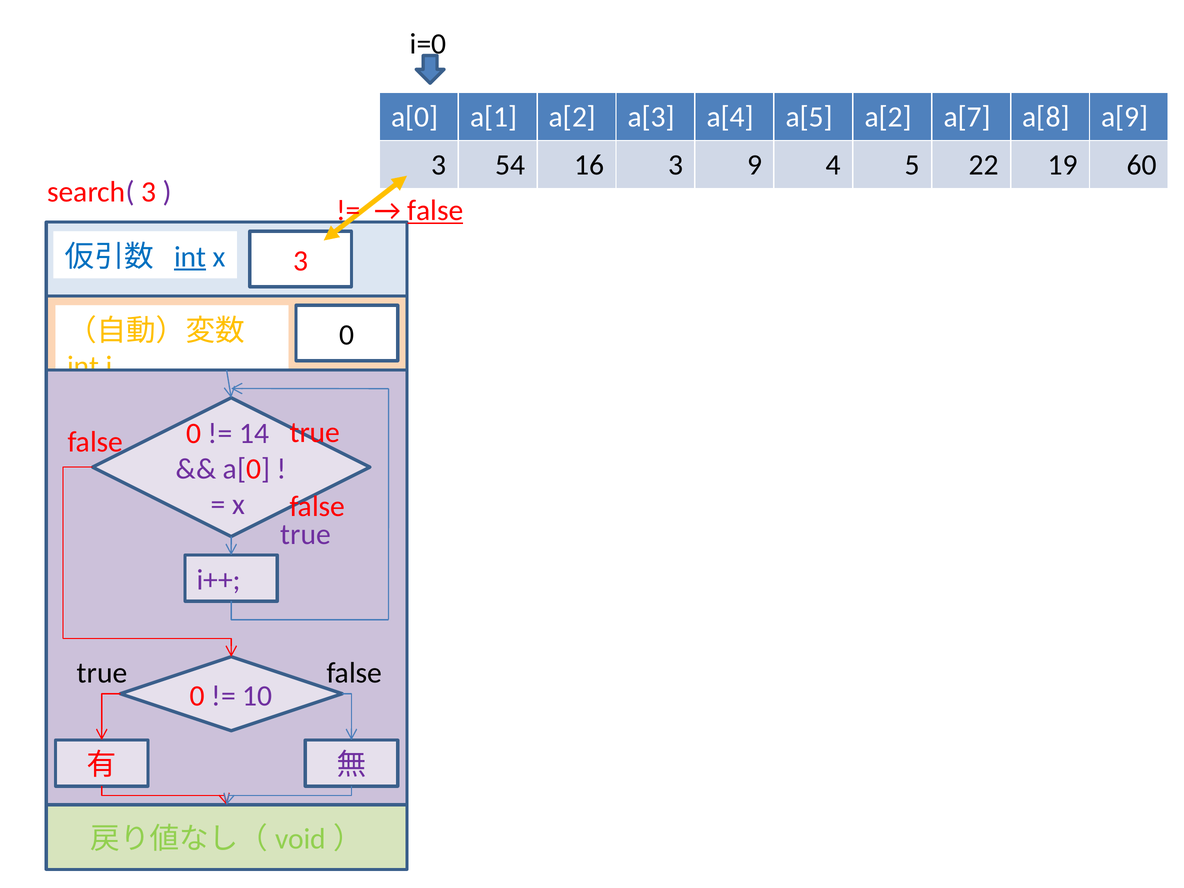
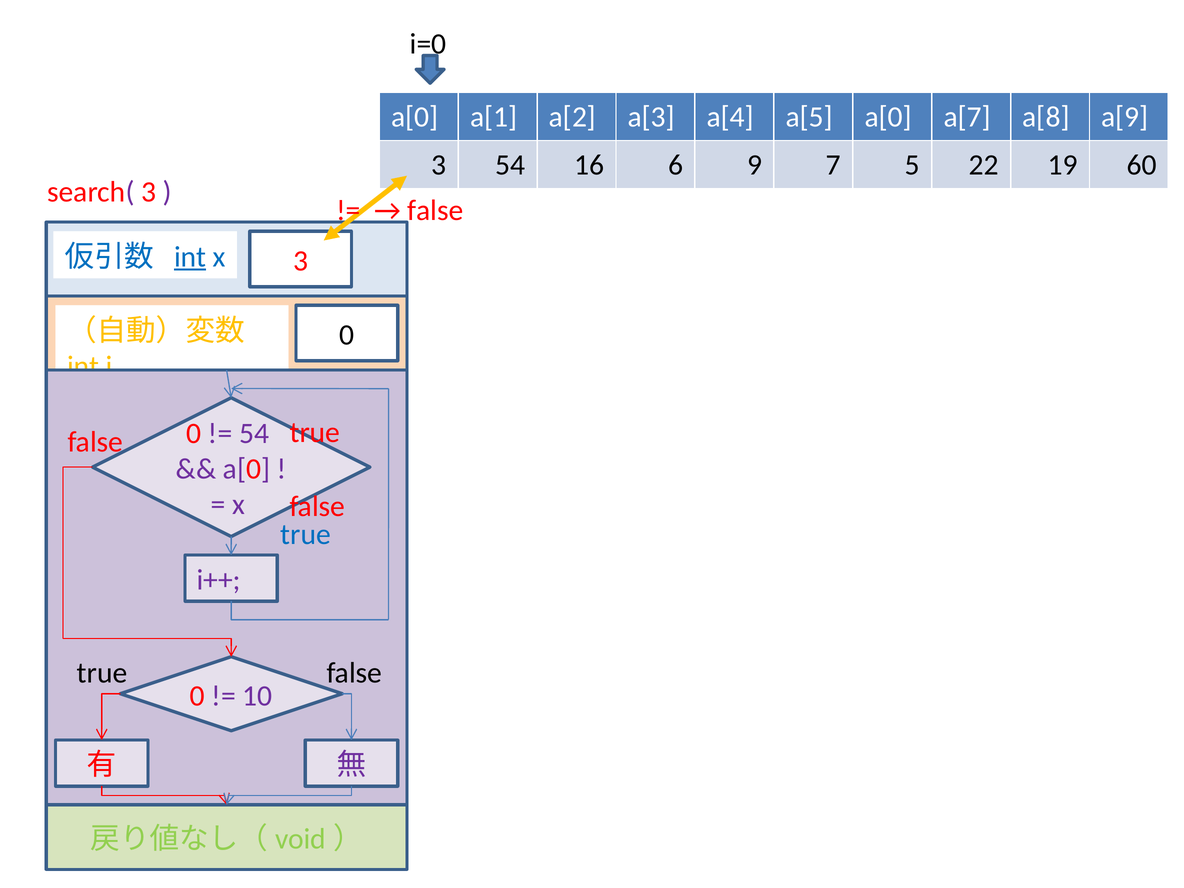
a[5 a[2: a[2 -> a[0
16 3: 3 -> 6
4: 4 -> 7
false at (435, 211) underline: present -> none
14 at (254, 434): 14 -> 54
true at (306, 534) colour: purple -> blue
